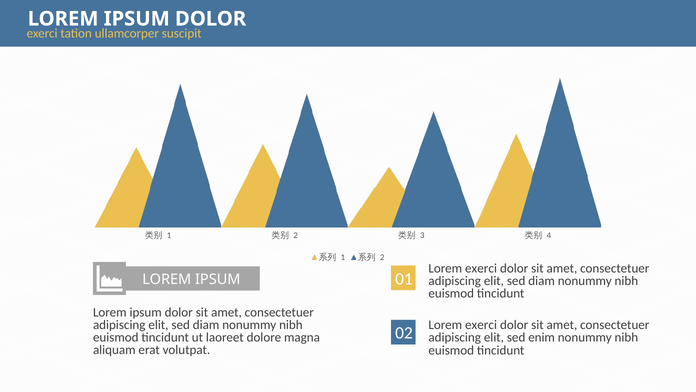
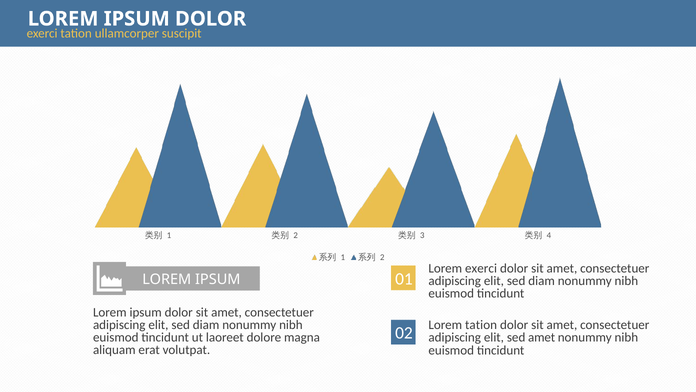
exerci at (481, 325): exerci -> tation
sed enim: enim -> amet
